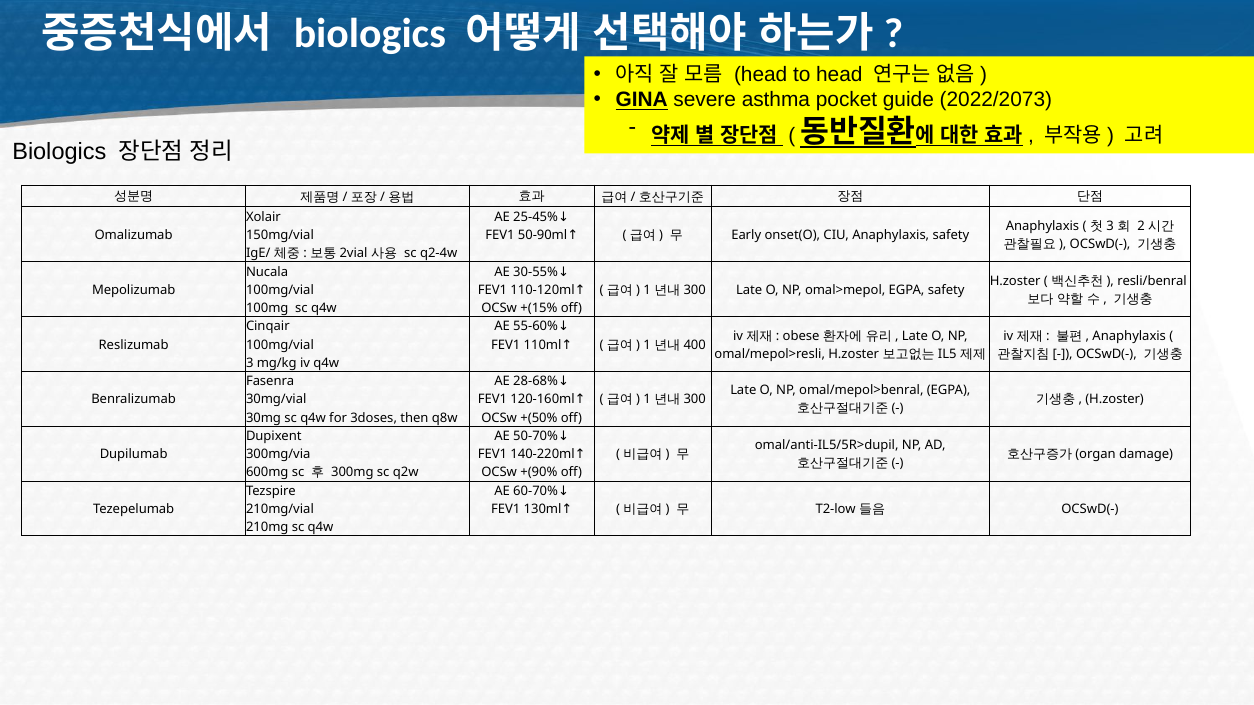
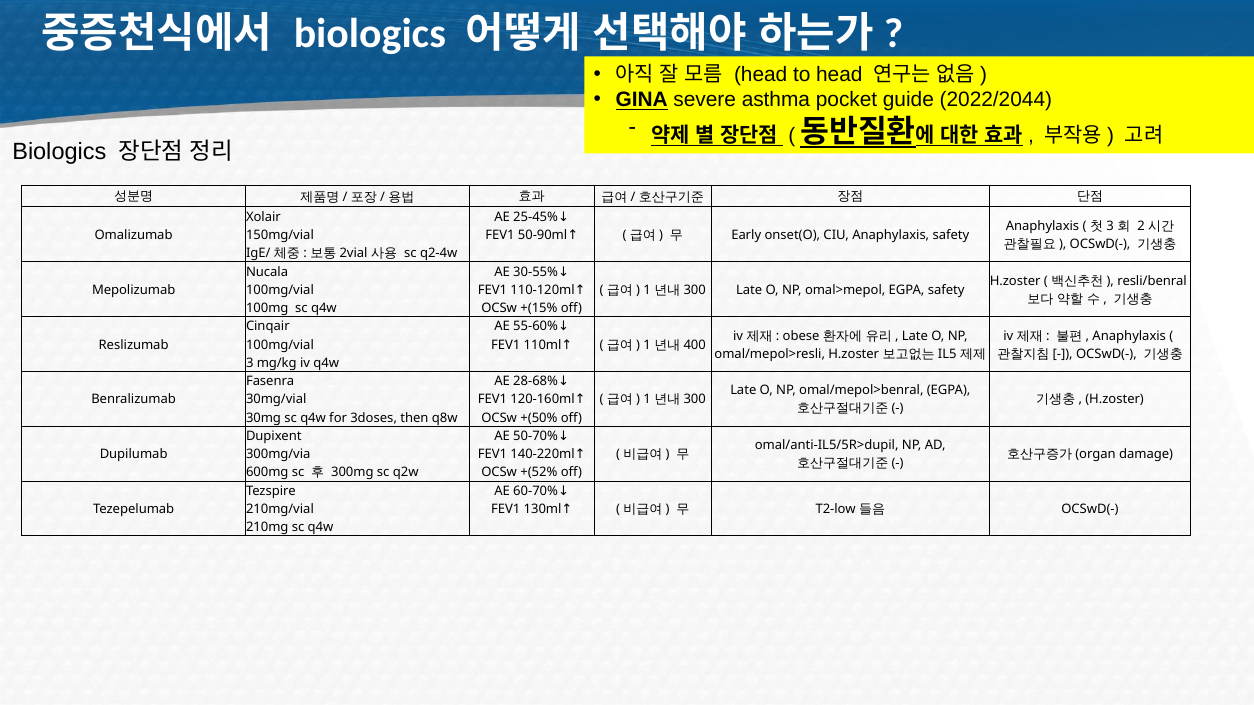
2022/2073: 2022/2073 -> 2022/2044
+(90%: +(90% -> +(52%
